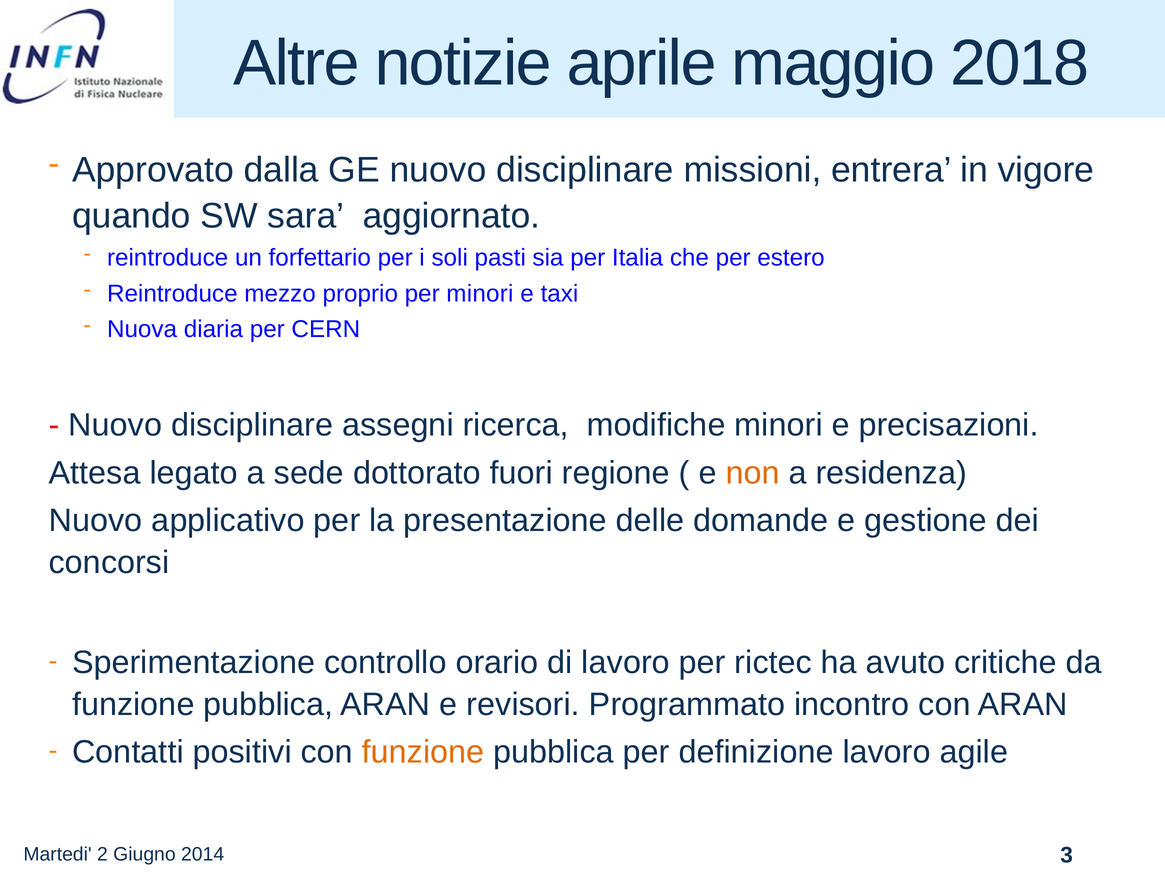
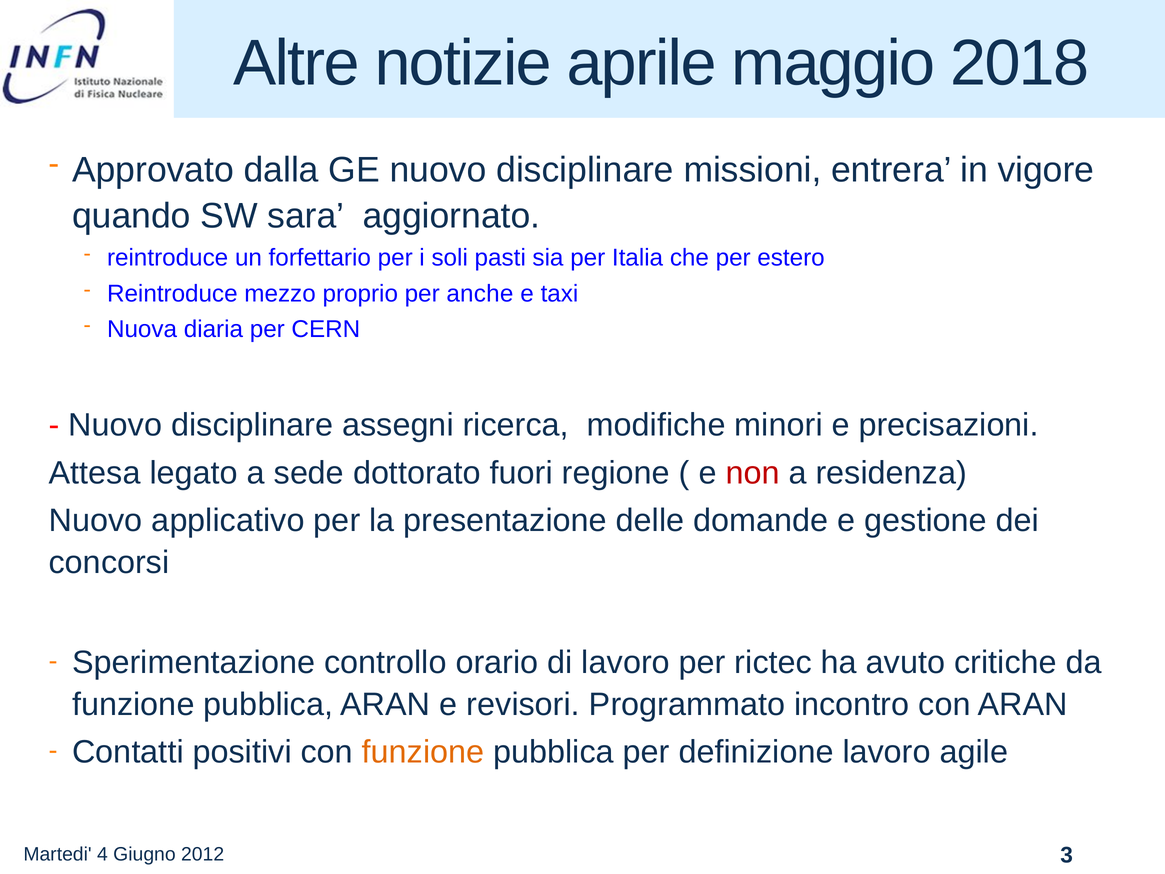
per minori: minori -> anche
non colour: orange -> red
2: 2 -> 4
2014: 2014 -> 2012
